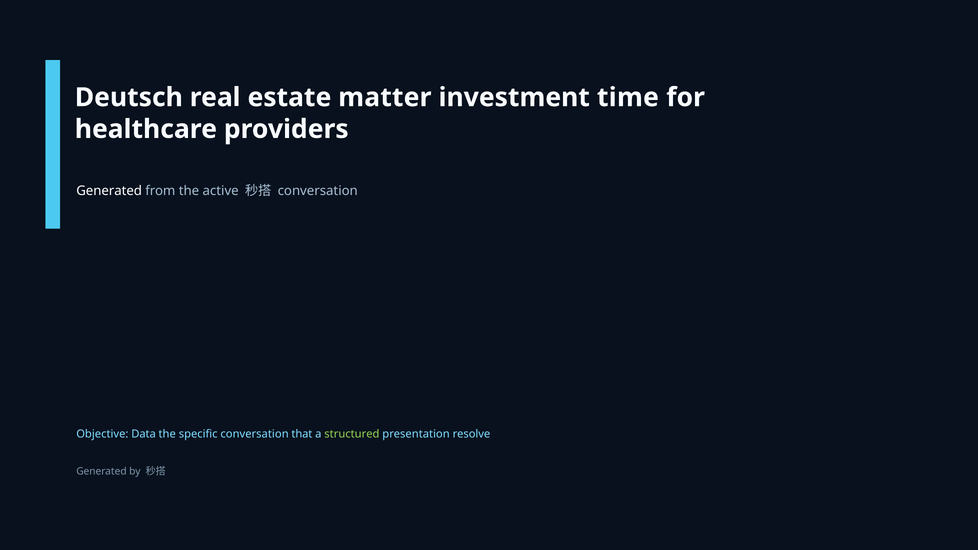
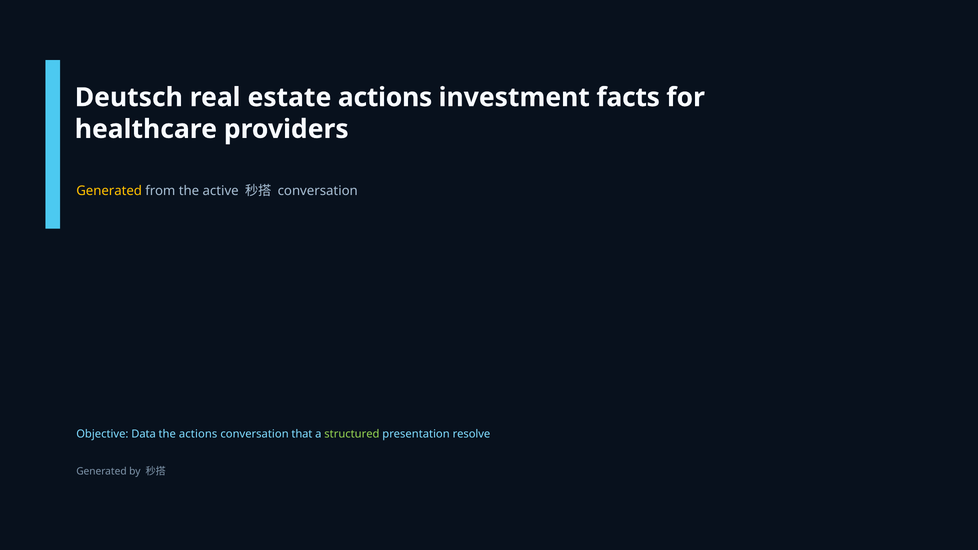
estate matter: matter -> actions
time: time -> facts
Generated at (109, 191) colour: white -> yellow
the specific: specific -> actions
